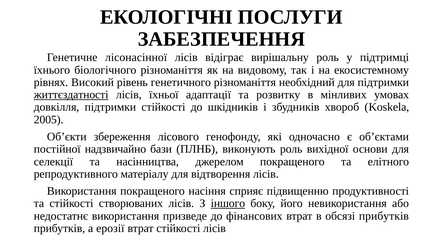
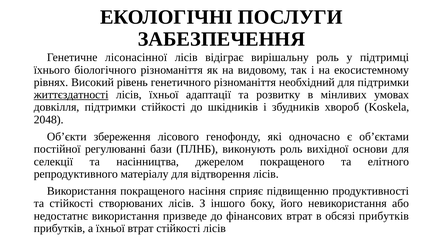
2005: 2005 -> 2048
надзвичайно: надзвичайно -> регулюванні
іншого underline: present -> none
а ерозії: ерозії -> їхньої
